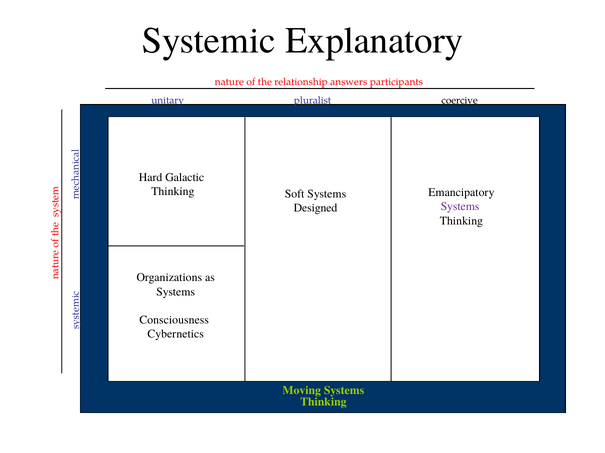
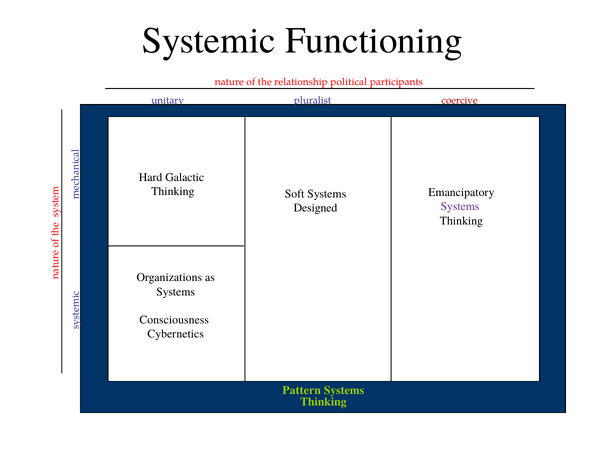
Explanatory: Explanatory -> Functioning
answers: answers -> political
coercive colour: black -> red
Moving: Moving -> Pattern
